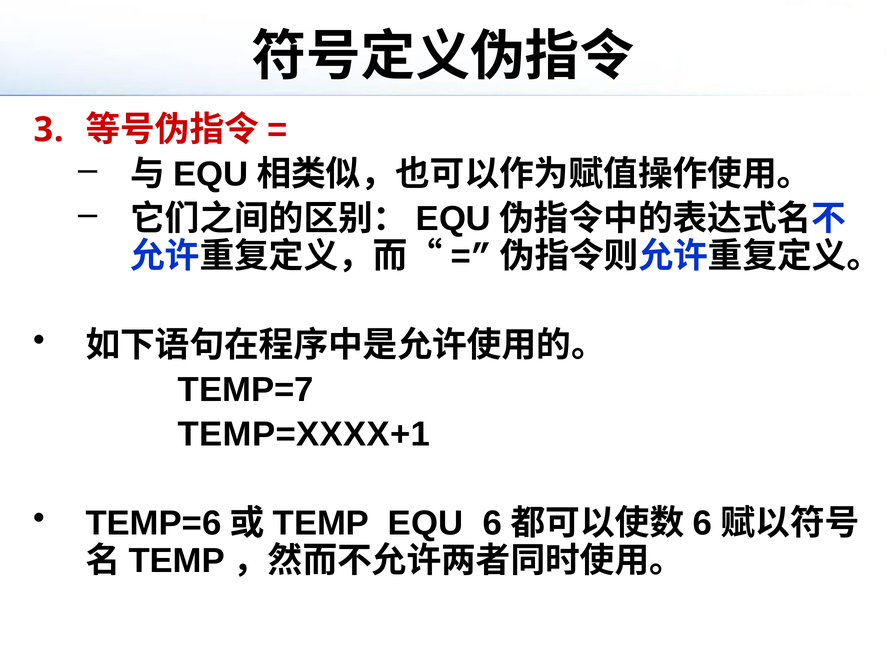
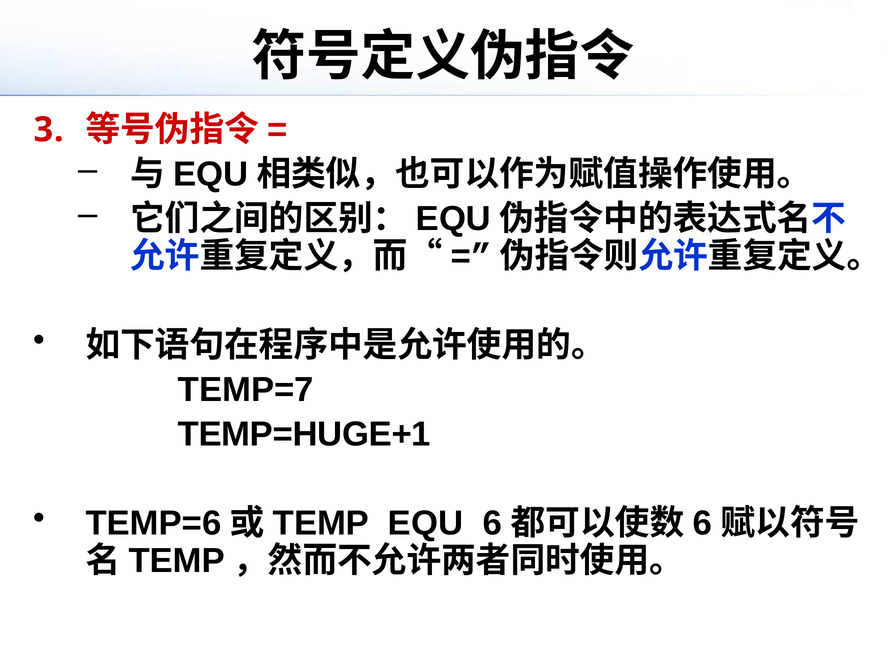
TEMP=XXXX+1: TEMP=XXXX+1 -> TEMP=HUGE+1
